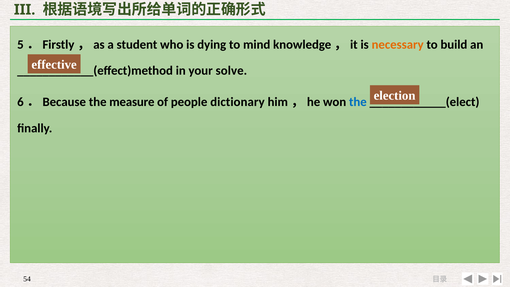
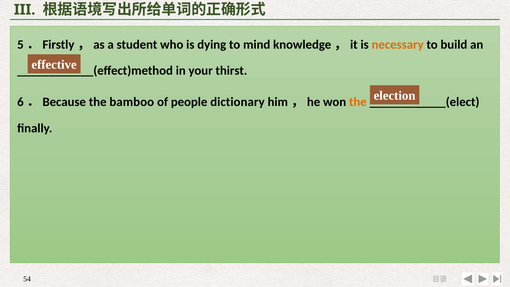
solve: solve -> thirst
measure: measure -> bamboo
the at (358, 102) colour: blue -> orange
